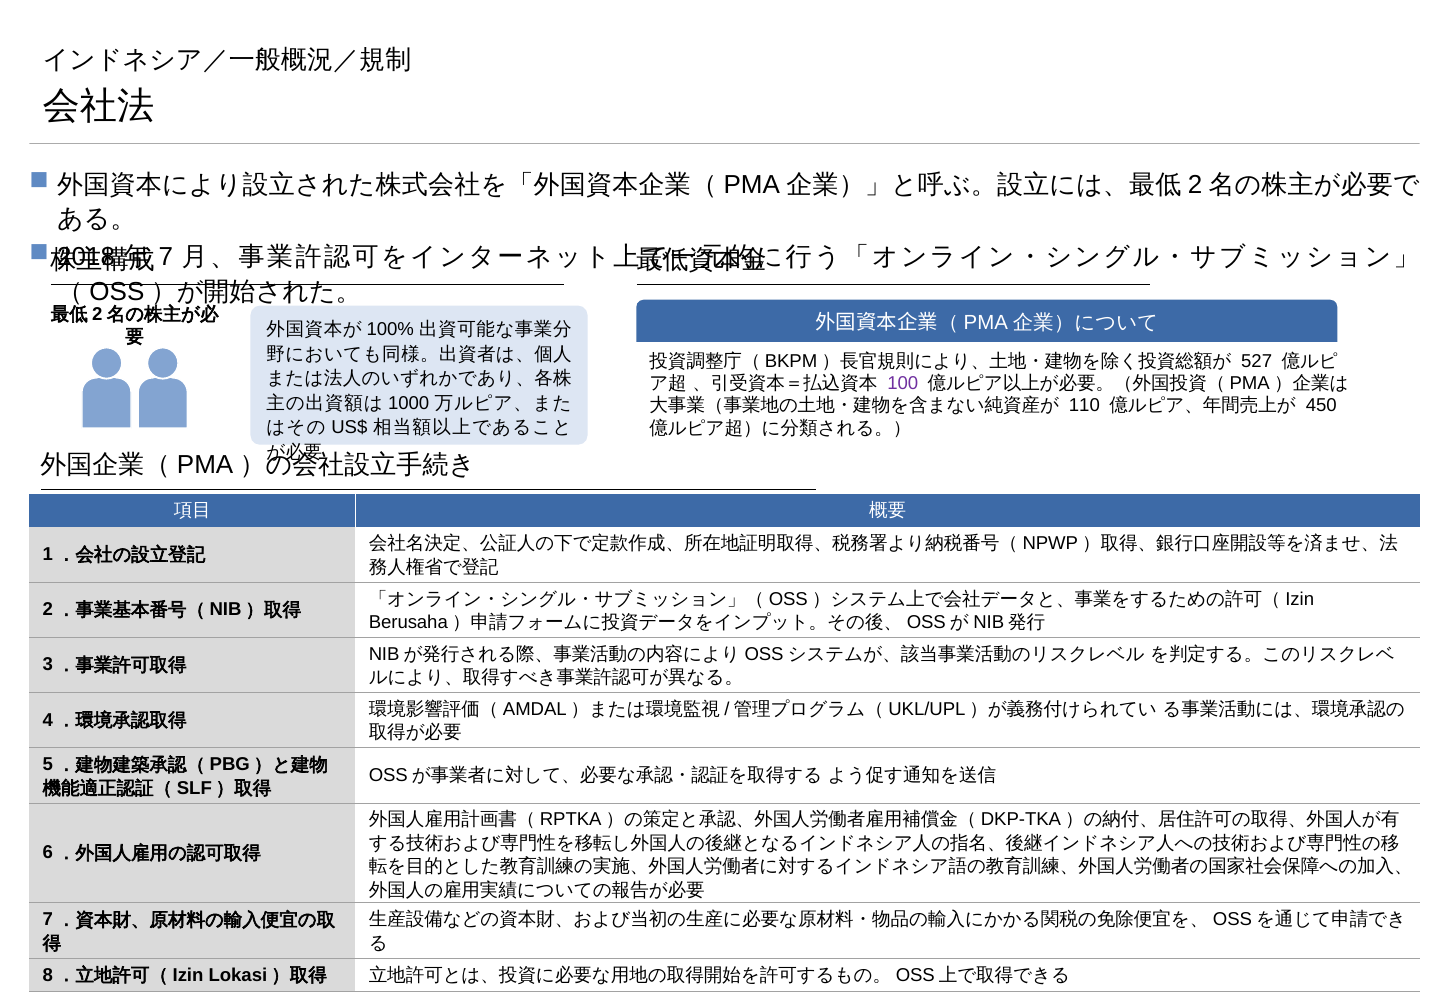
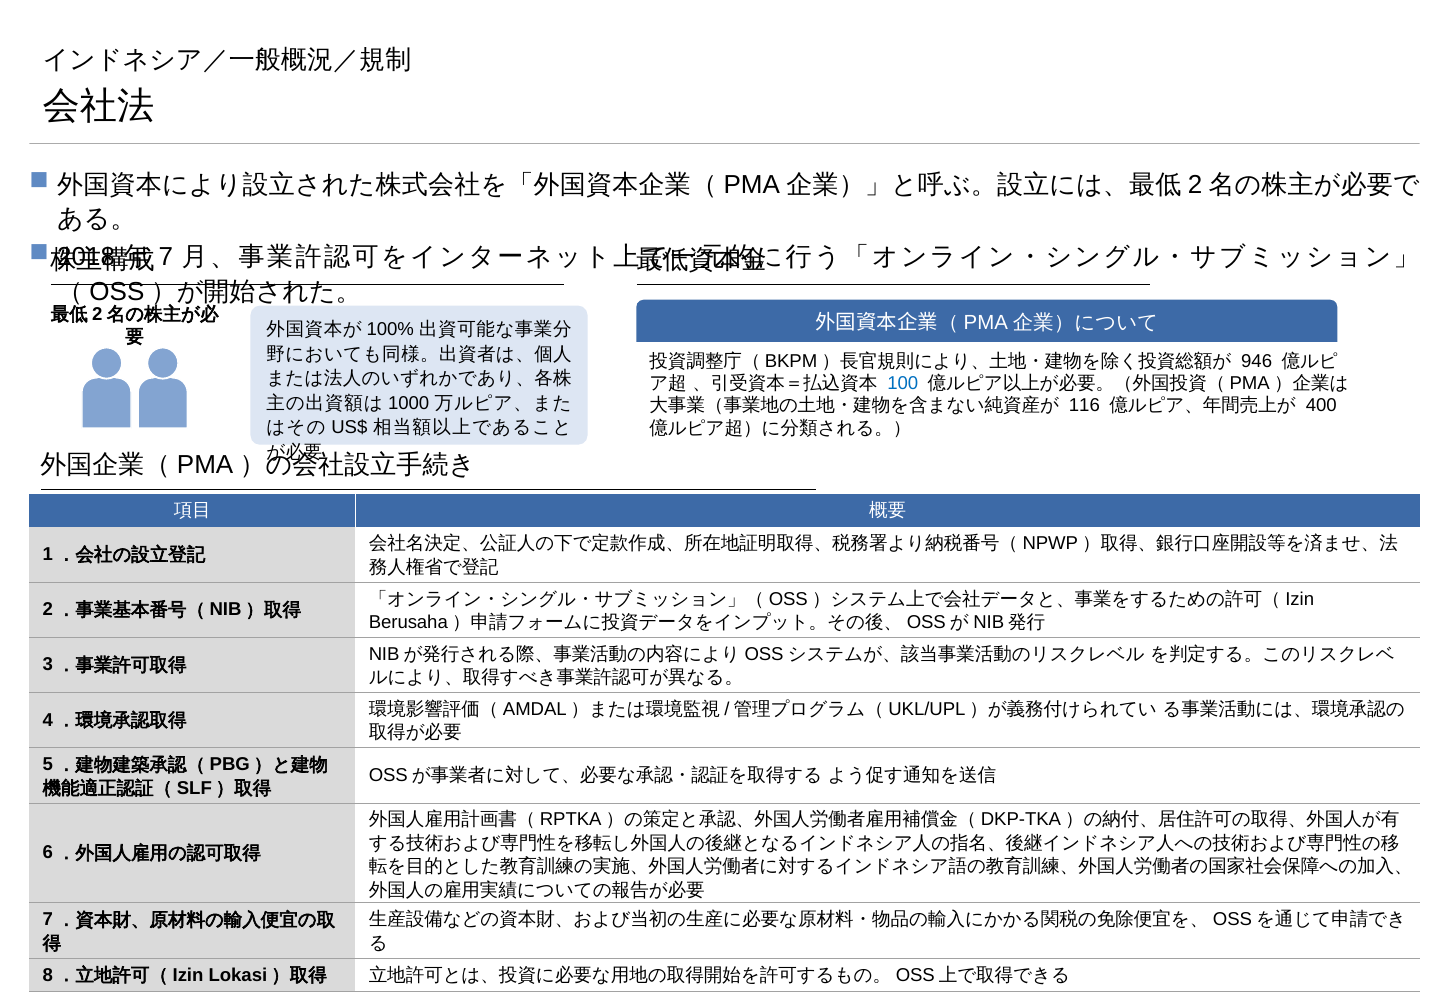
527: 527 -> 946
100 colour: purple -> blue
110: 110 -> 116
450: 450 -> 400
